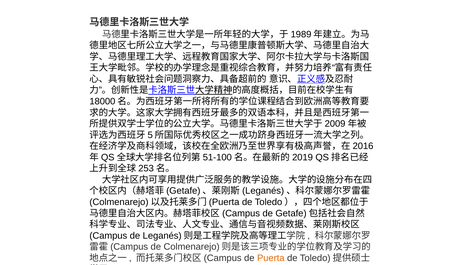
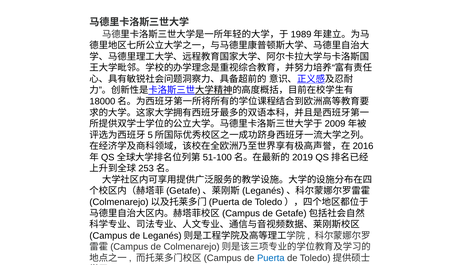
Puerta colour: orange -> blue
